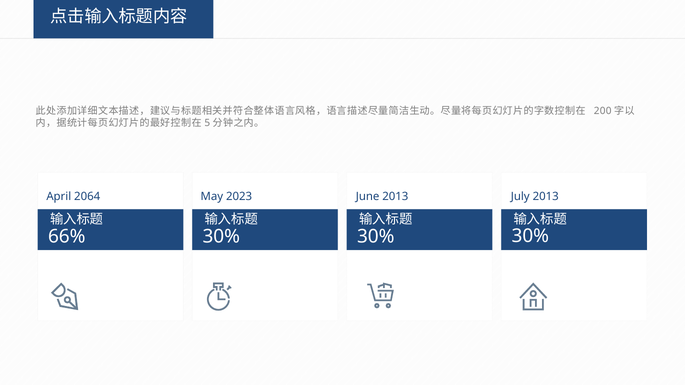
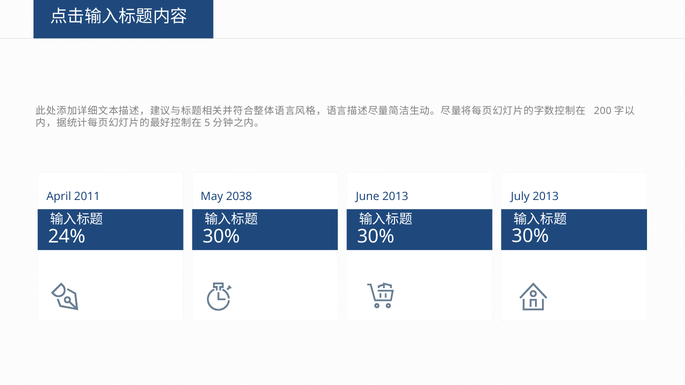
2064: 2064 -> 2011
2023: 2023 -> 2038
66%: 66% -> 24%
